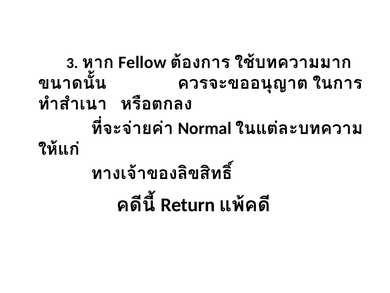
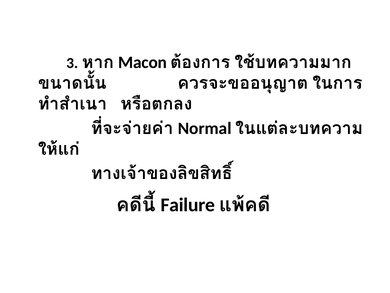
Fellow: Fellow -> Macon
Return: Return -> Failure
